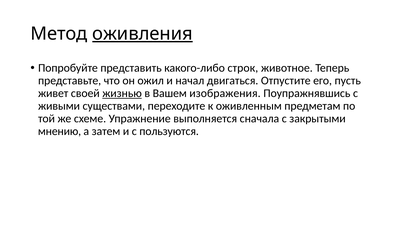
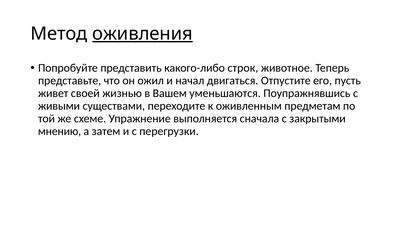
жизнью underline: present -> none
изображения: изображения -> уменьшаются
пользуются: пользуются -> перегрузки
